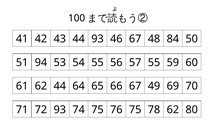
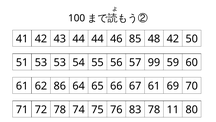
44 93: 93 -> 44
46 67: 67 -> 85
48 84: 84 -> 42
51 94: 94 -> 53
57 55: 55 -> 99
62 44: 44 -> 86
67 49: 49 -> 61
72 93: 93 -> 78
76 75: 75 -> 83
78 62: 62 -> 11
